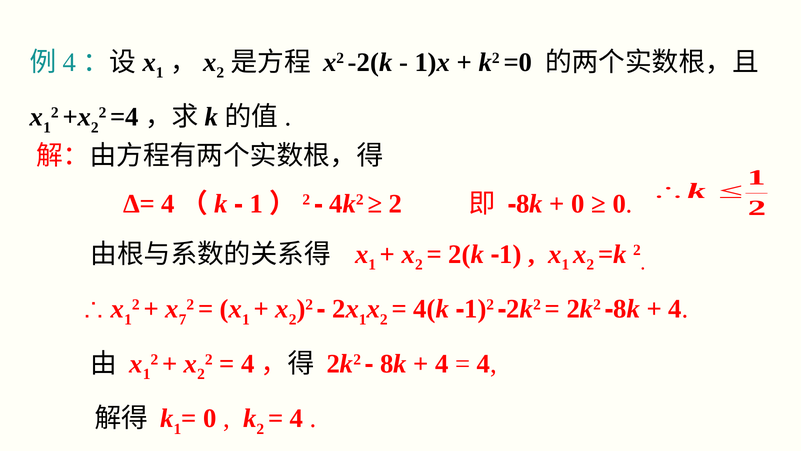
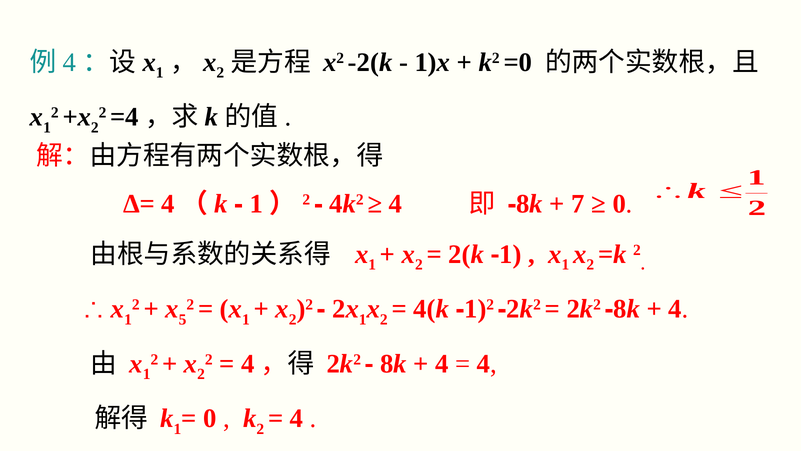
2 at (395, 204): 2 -> 4
0 at (578, 204): 0 -> 7
7: 7 -> 5
